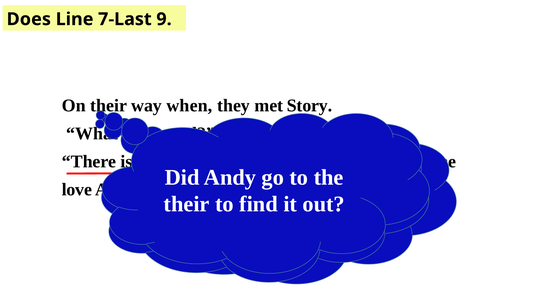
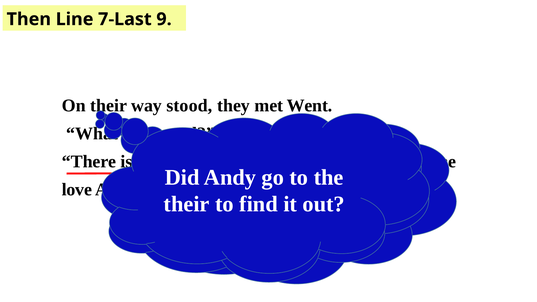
Does: Does -> Then
when: when -> stood
Story: Story -> Went
